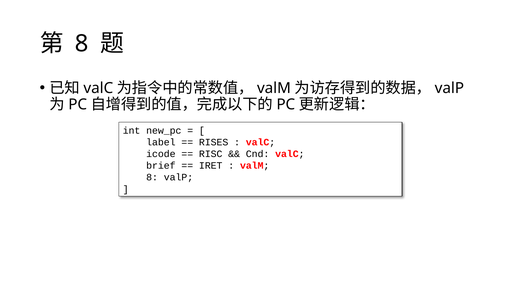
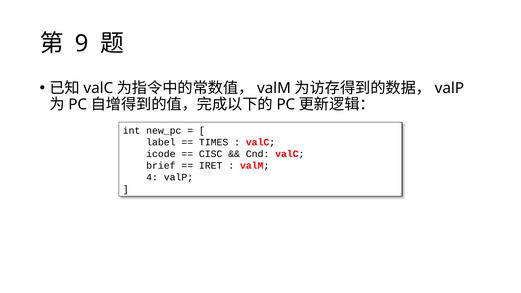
8 at (82, 44): 8 -> 9
RISES: RISES -> TIMES
RISC: RISC -> CISC
8 at (152, 177): 8 -> 4
